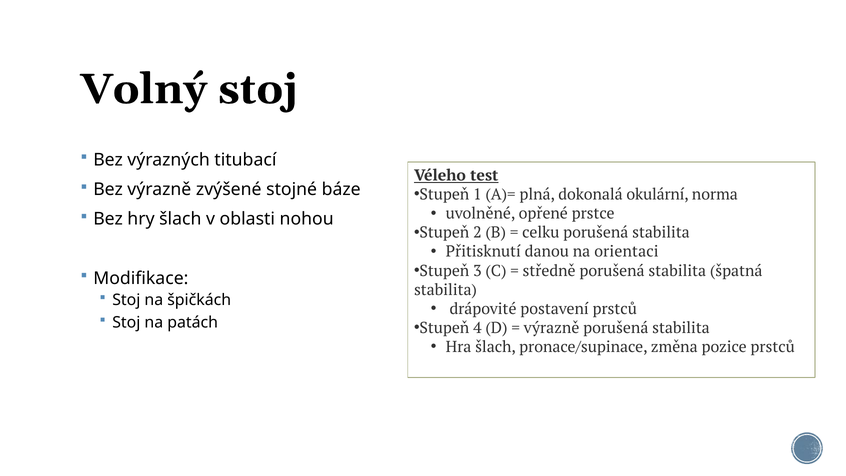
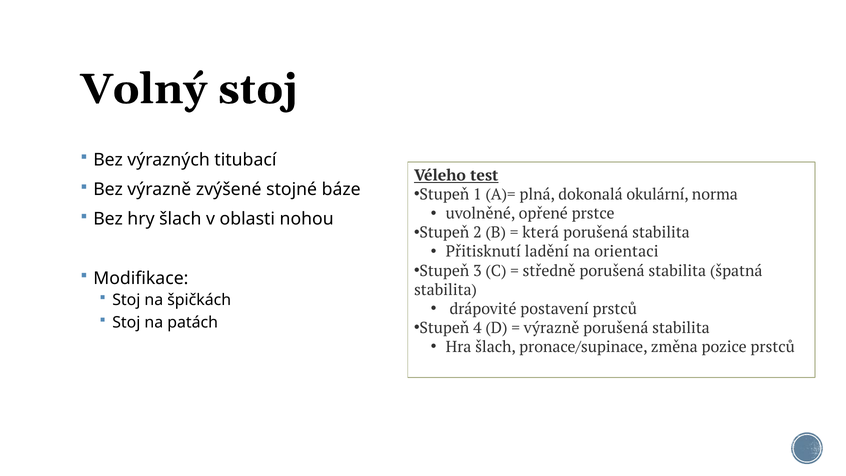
celku: celku -> která
danou: danou -> ladění
